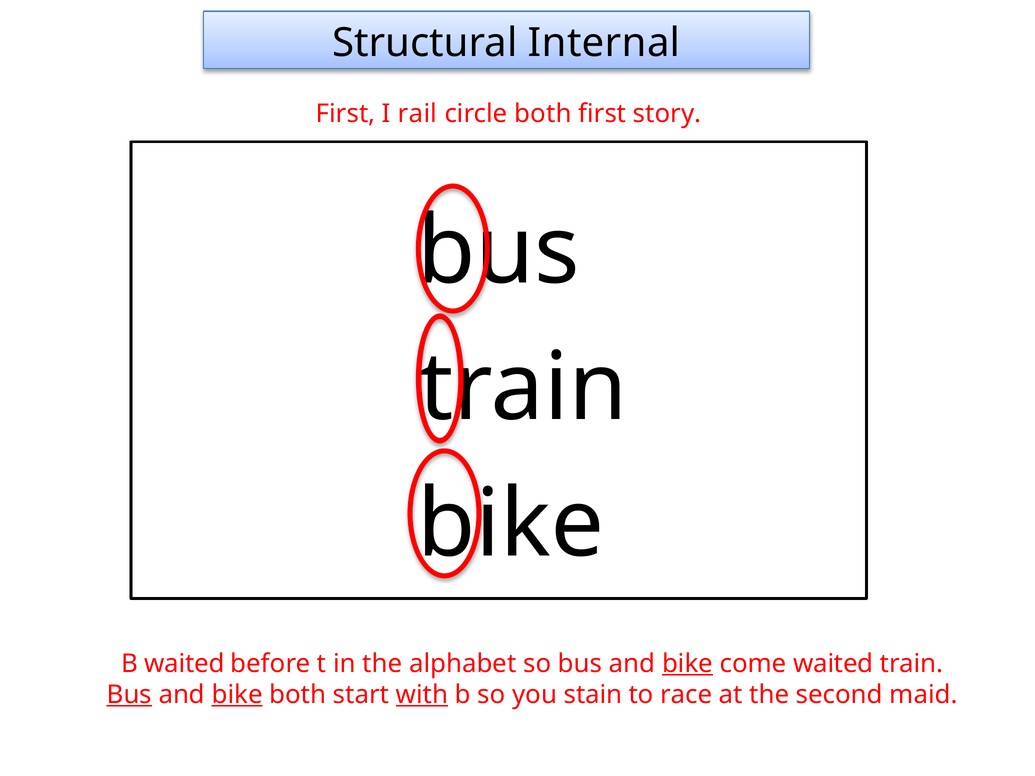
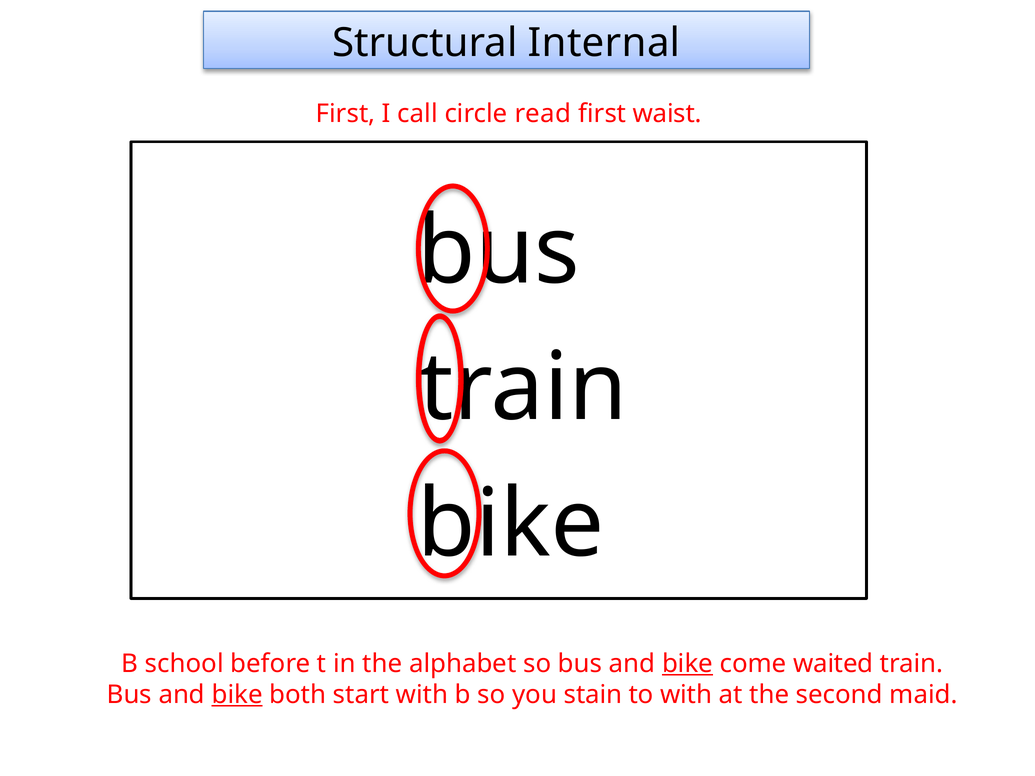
rail: rail -> call
circle both: both -> read
story: story -> waist
B waited: waited -> school
Bus at (129, 695) underline: present -> none
with at (422, 695) underline: present -> none
to race: race -> with
